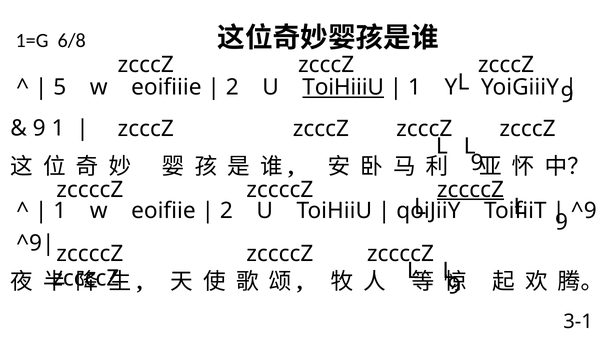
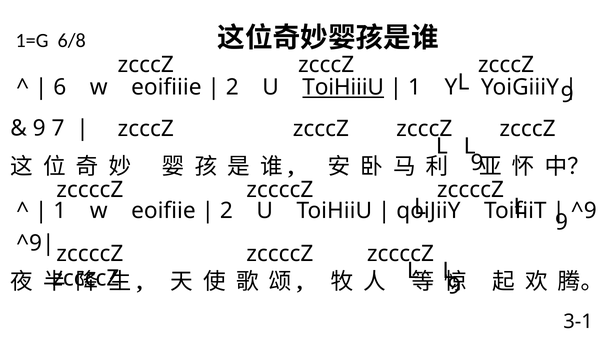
5: 5 -> 6
9 1: 1 -> 7
zccccZ at (470, 190) underline: present -> none
